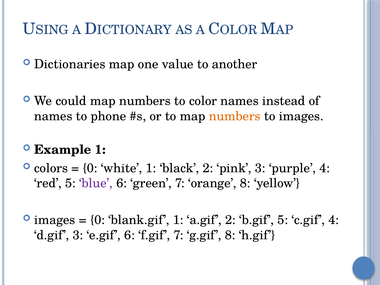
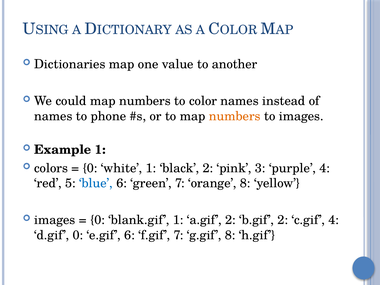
blue colour: purple -> blue
b.gif 5: 5 -> 2
d.gif 3: 3 -> 0
